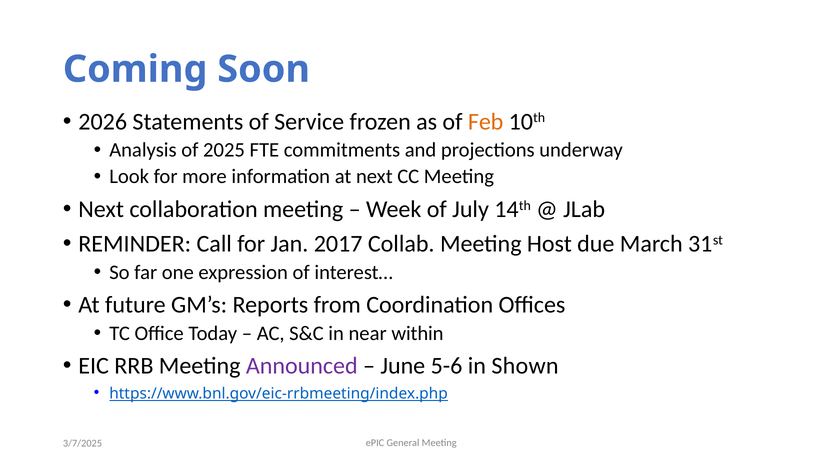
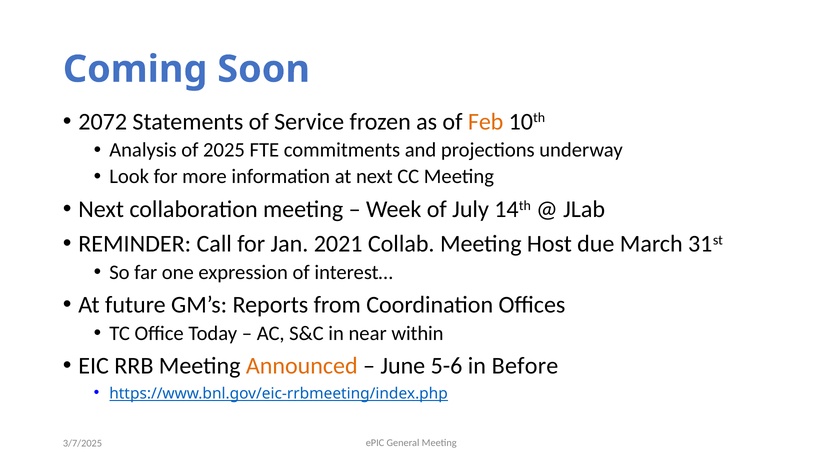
2026: 2026 -> 2072
2017: 2017 -> 2021
Announced colour: purple -> orange
Shown: Shown -> Before
